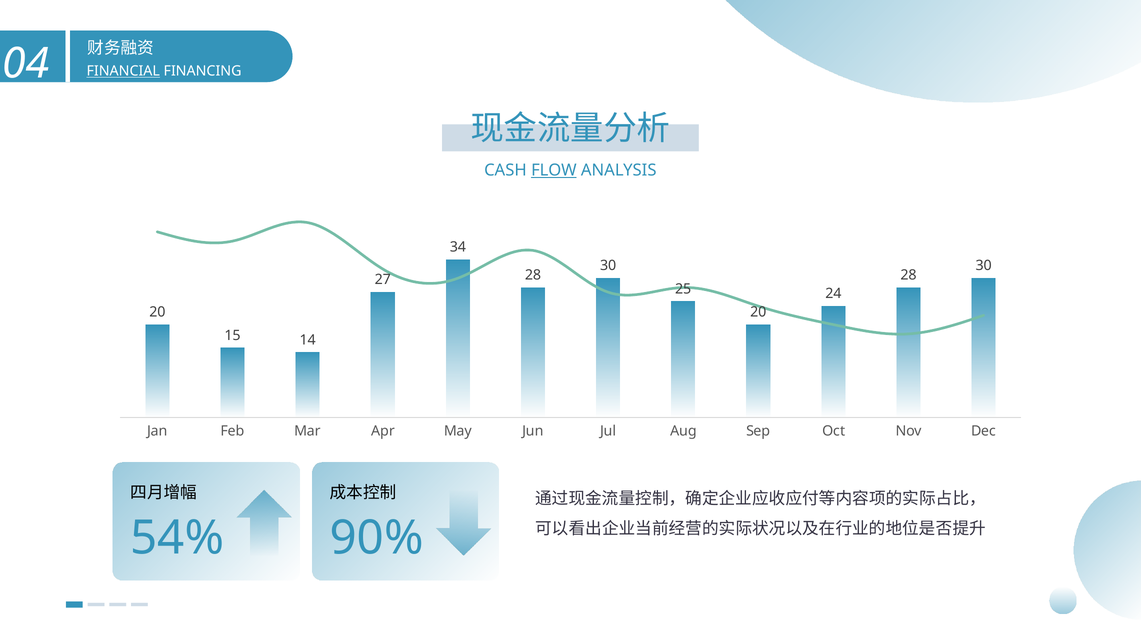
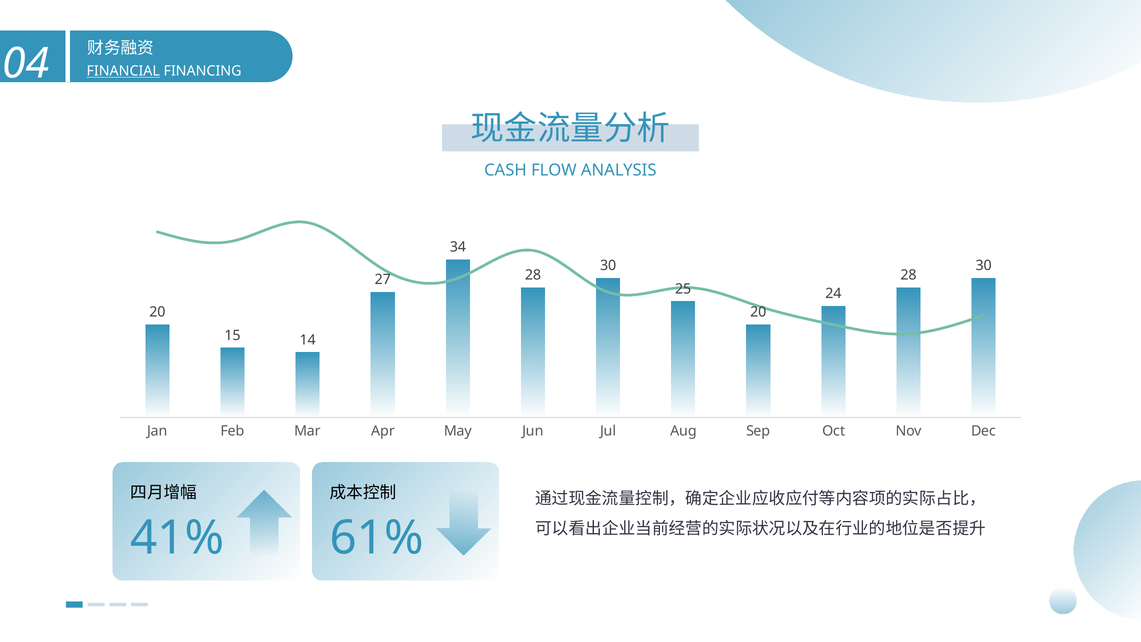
FLOW underline: present -> none
54%: 54% -> 41%
90%: 90% -> 61%
